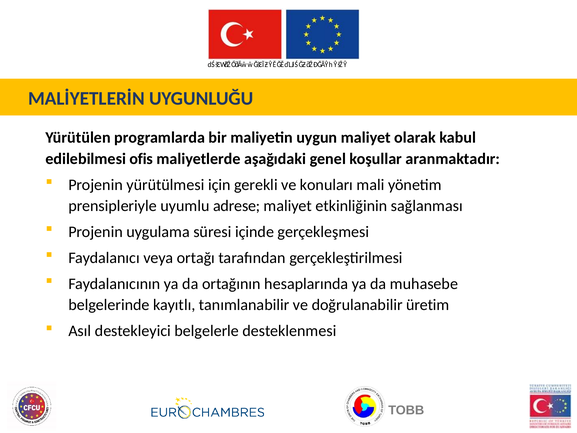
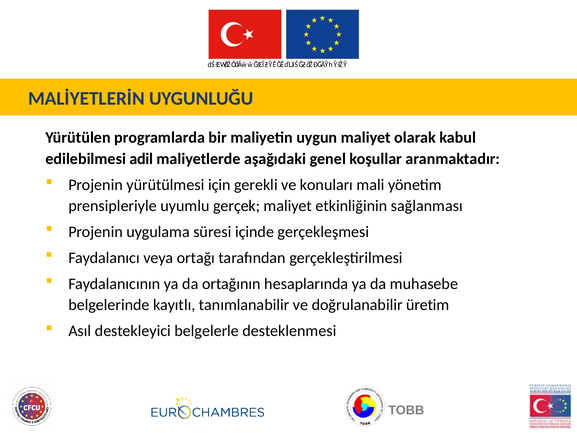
ofis: ofis -> adil
adrese: adrese -> gerçek
